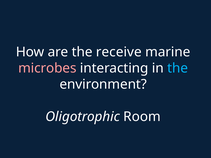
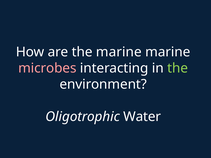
the receive: receive -> marine
the at (178, 68) colour: light blue -> light green
Room: Room -> Water
